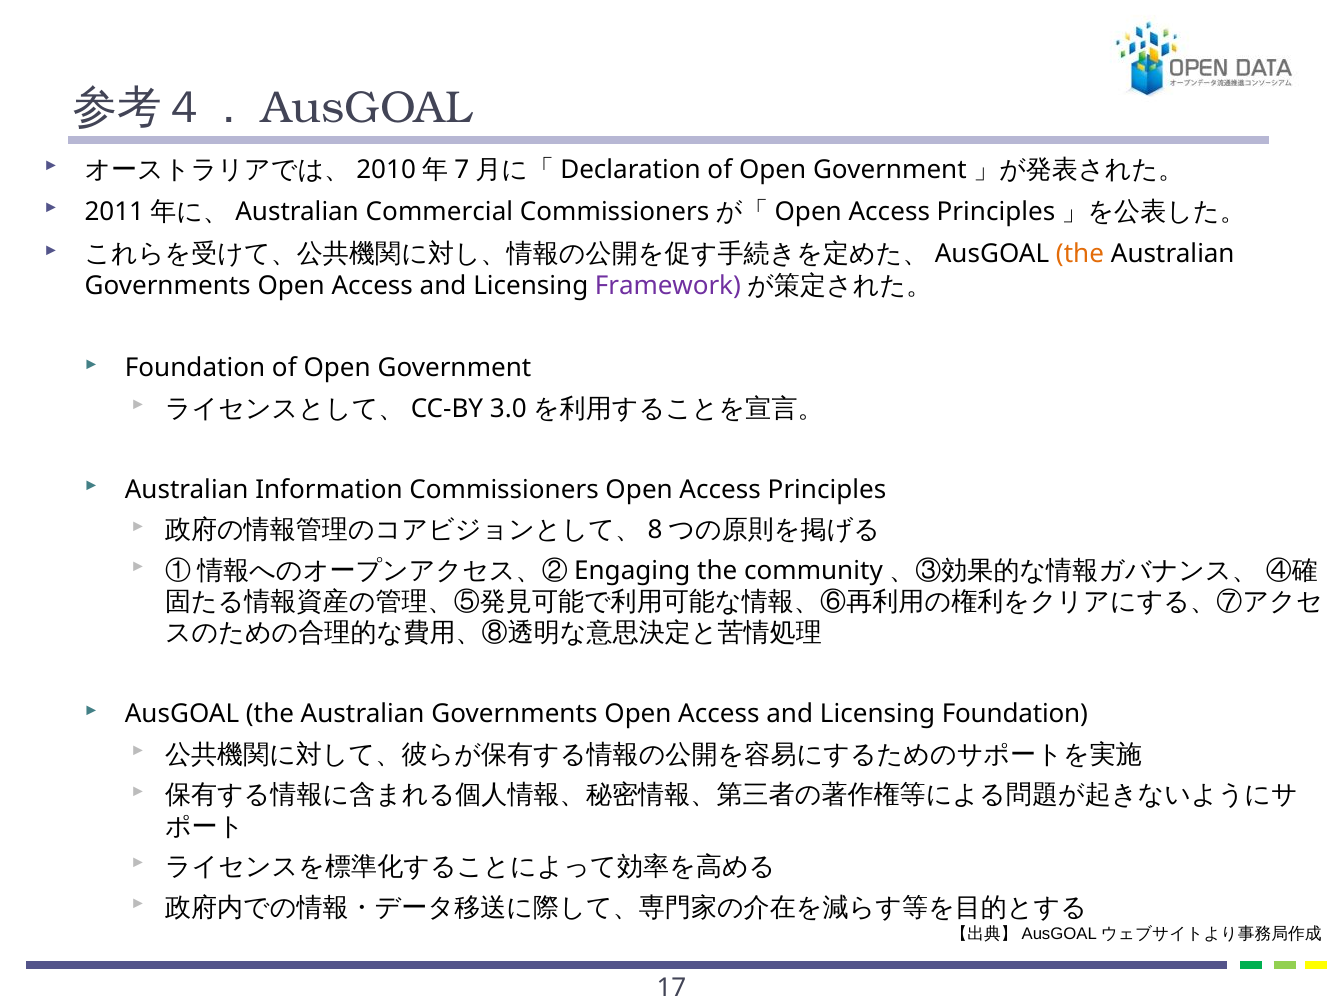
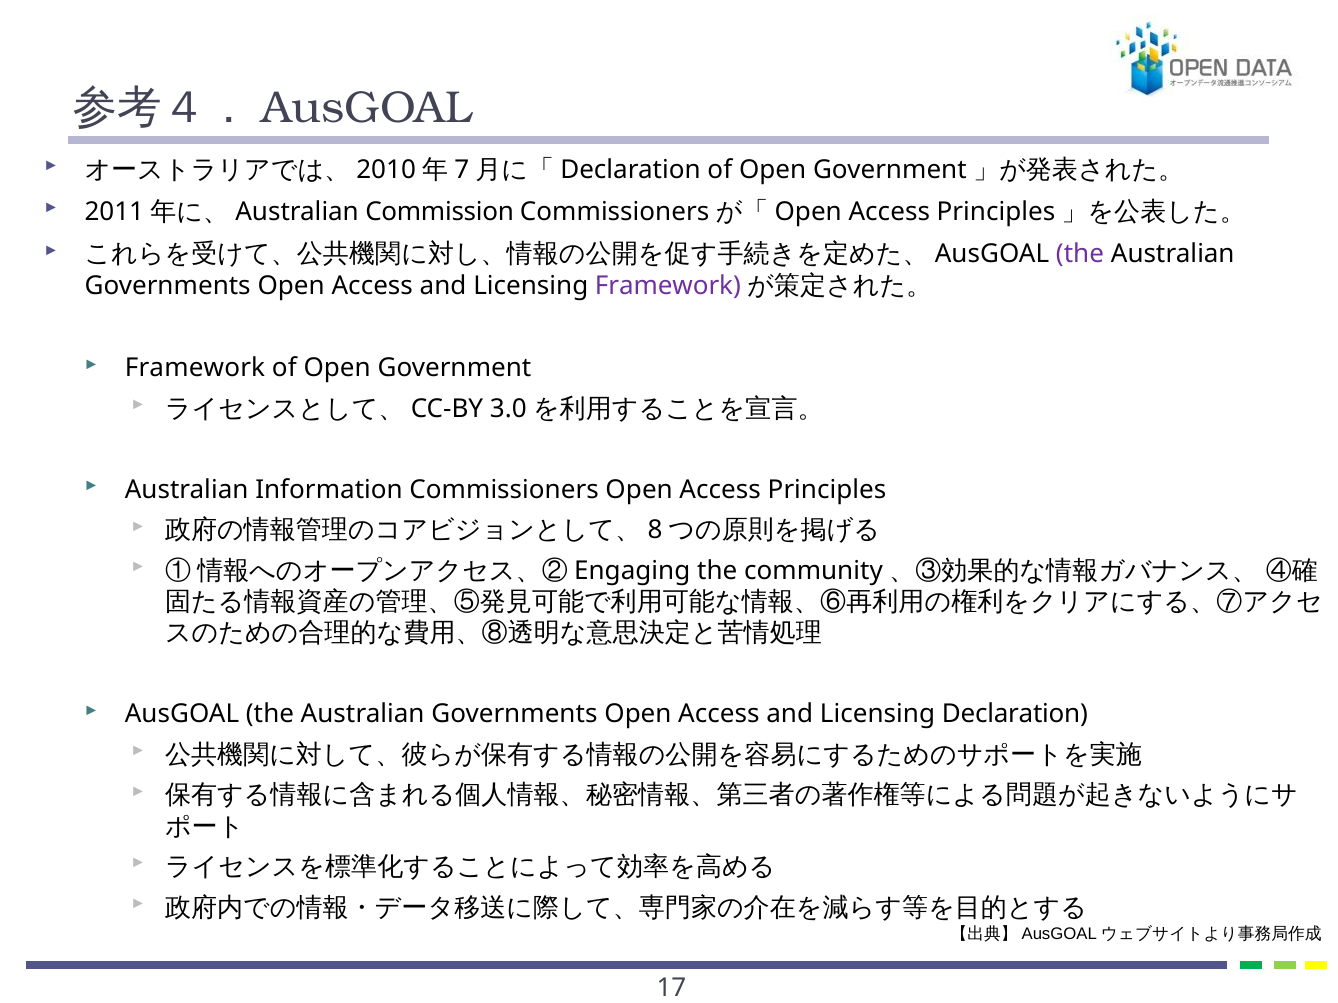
Commercial: Commercial -> Commission
the at (1080, 254) colour: orange -> purple
Foundation at (195, 369): Foundation -> Framework
Licensing Foundation: Foundation -> Declaration
